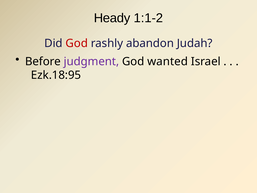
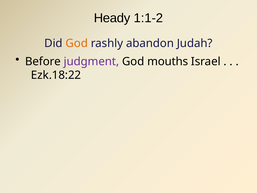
God at (77, 43) colour: red -> orange
wanted: wanted -> mouths
Ezk.18:95: Ezk.18:95 -> Ezk.18:22
